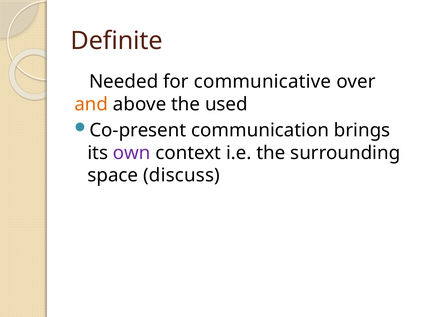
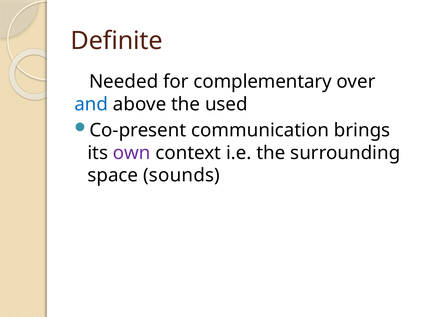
communicative: communicative -> complementary
and colour: orange -> blue
discuss: discuss -> sounds
